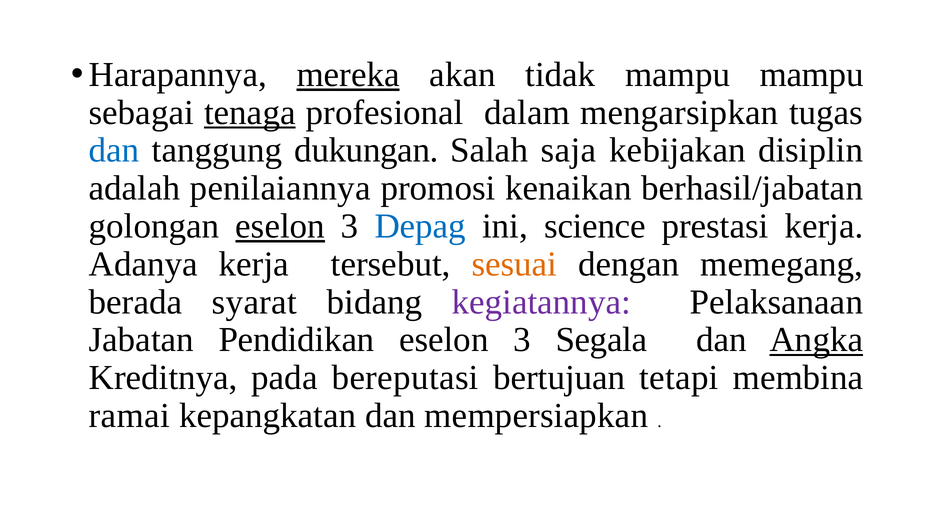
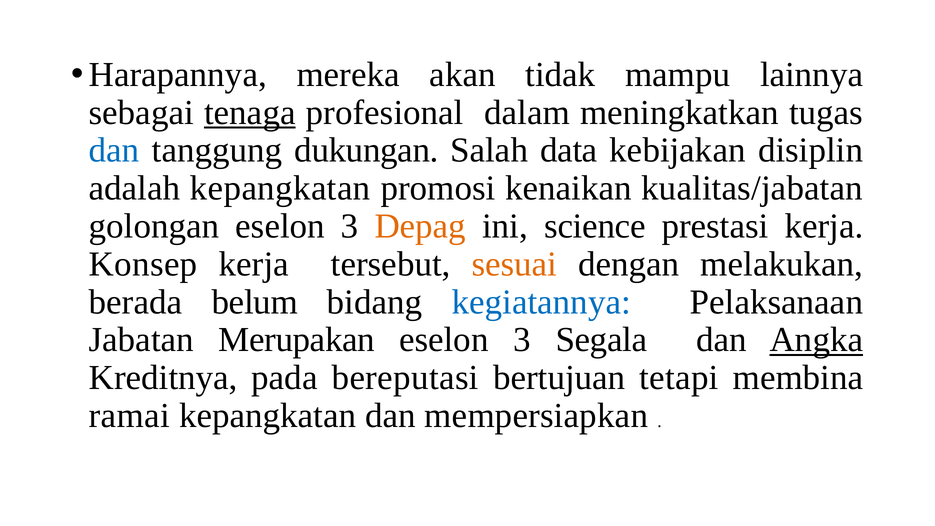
mereka underline: present -> none
mampu mampu: mampu -> lainnya
mengarsipkan: mengarsipkan -> meningkatkan
saja: saja -> data
adalah penilaiannya: penilaiannya -> kepangkatan
berhasil/jabatan: berhasil/jabatan -> kualitas/jabatan
eselon at (280, 226) underline: present -> none
Depag colour: blue -> orange
Adanya: Adanya -> Konsep
memegang: memegang -> melakukan
syarat: syarat -> belum
kegiatannya colour: purple -> blue
Pendidikan: Pendidikan -> Merupakan
